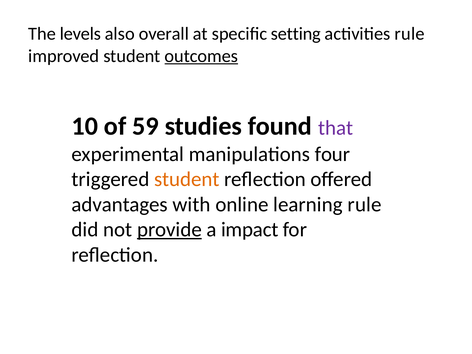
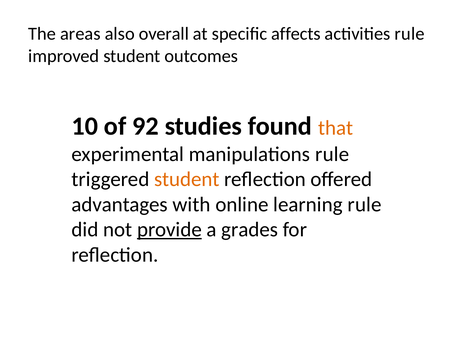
levels: levels -> areas
setting: setting -> affects
outcomes underline: present -> none
59: 59 -> 92
that colour: purple -> orange
manipulations four: four -> rule
impact: impact -> grades
